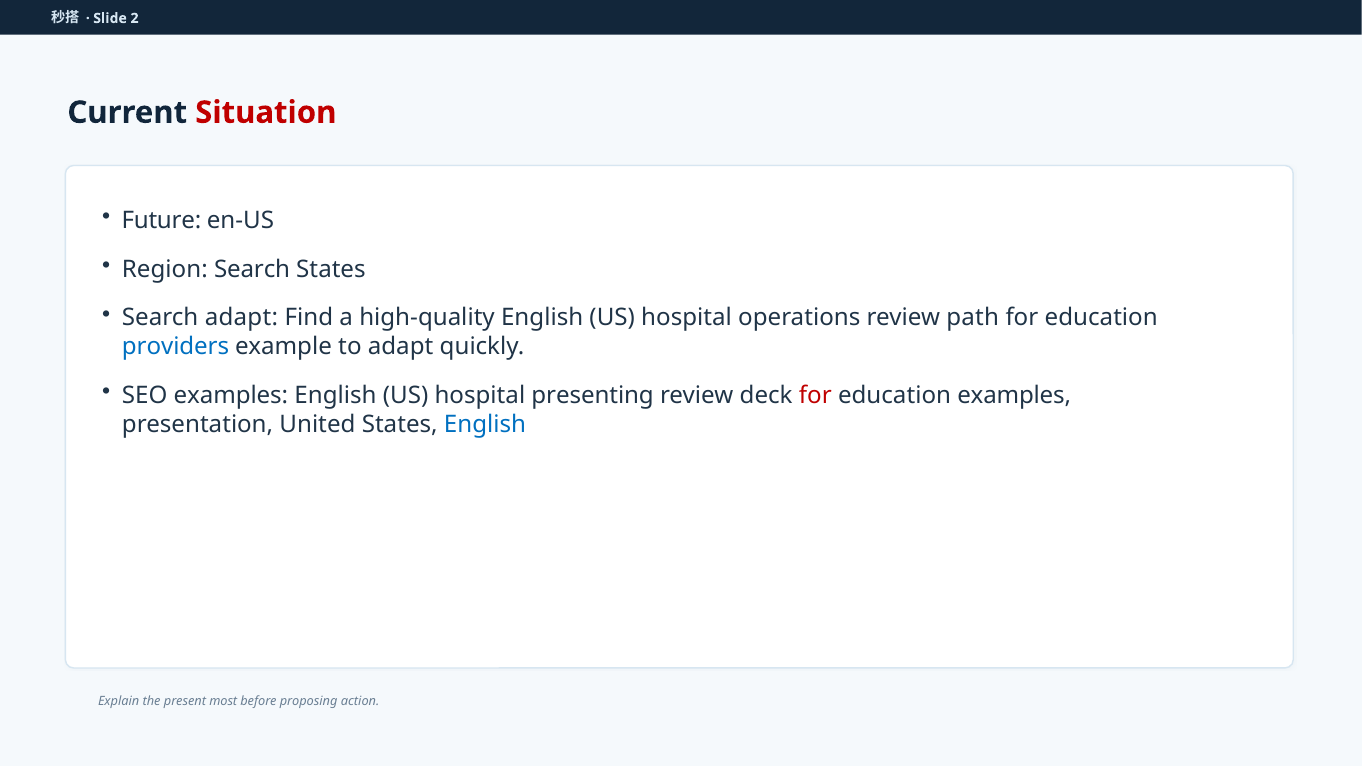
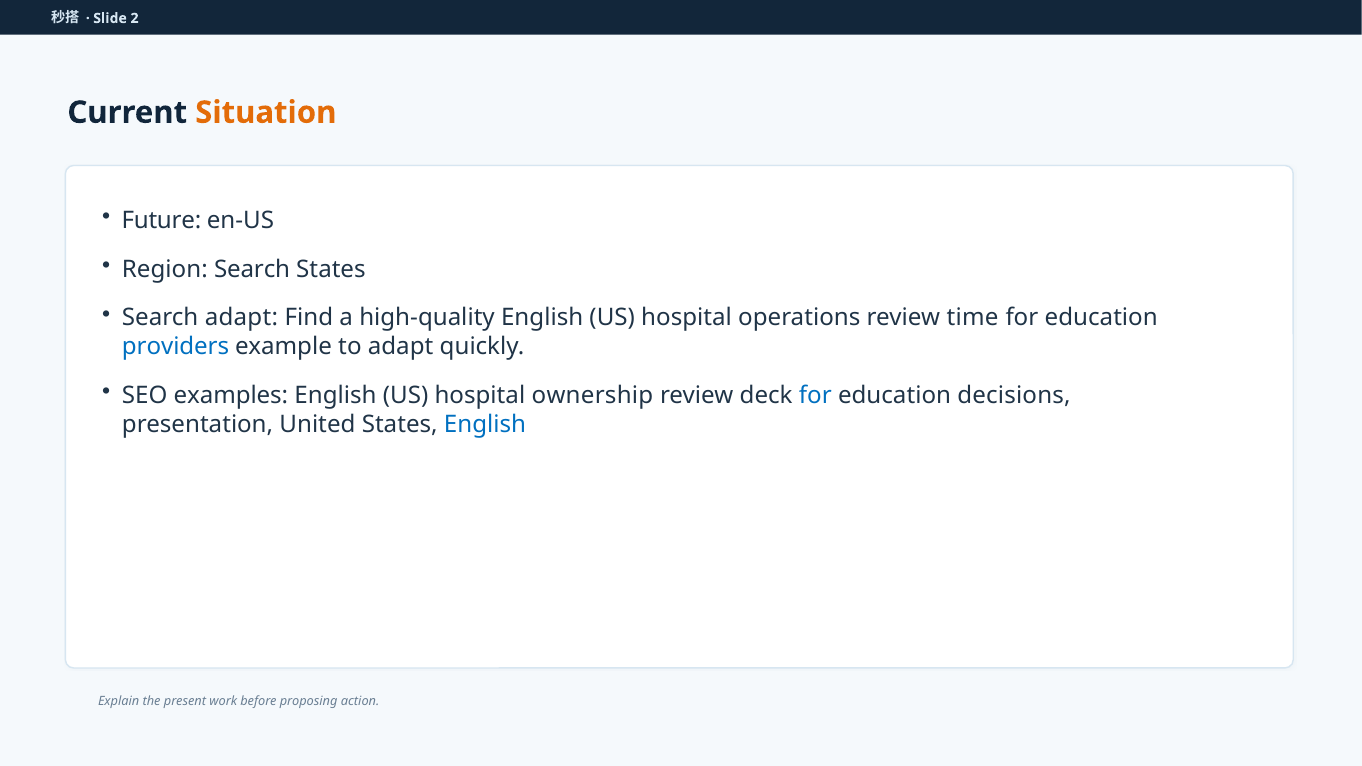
Situation colour: red -> orange
path: path -> time
presenting: presenting -> ownership
for at (815, 396) colour: red -> blue
education examples: examples -> decisions
most: most -> work
